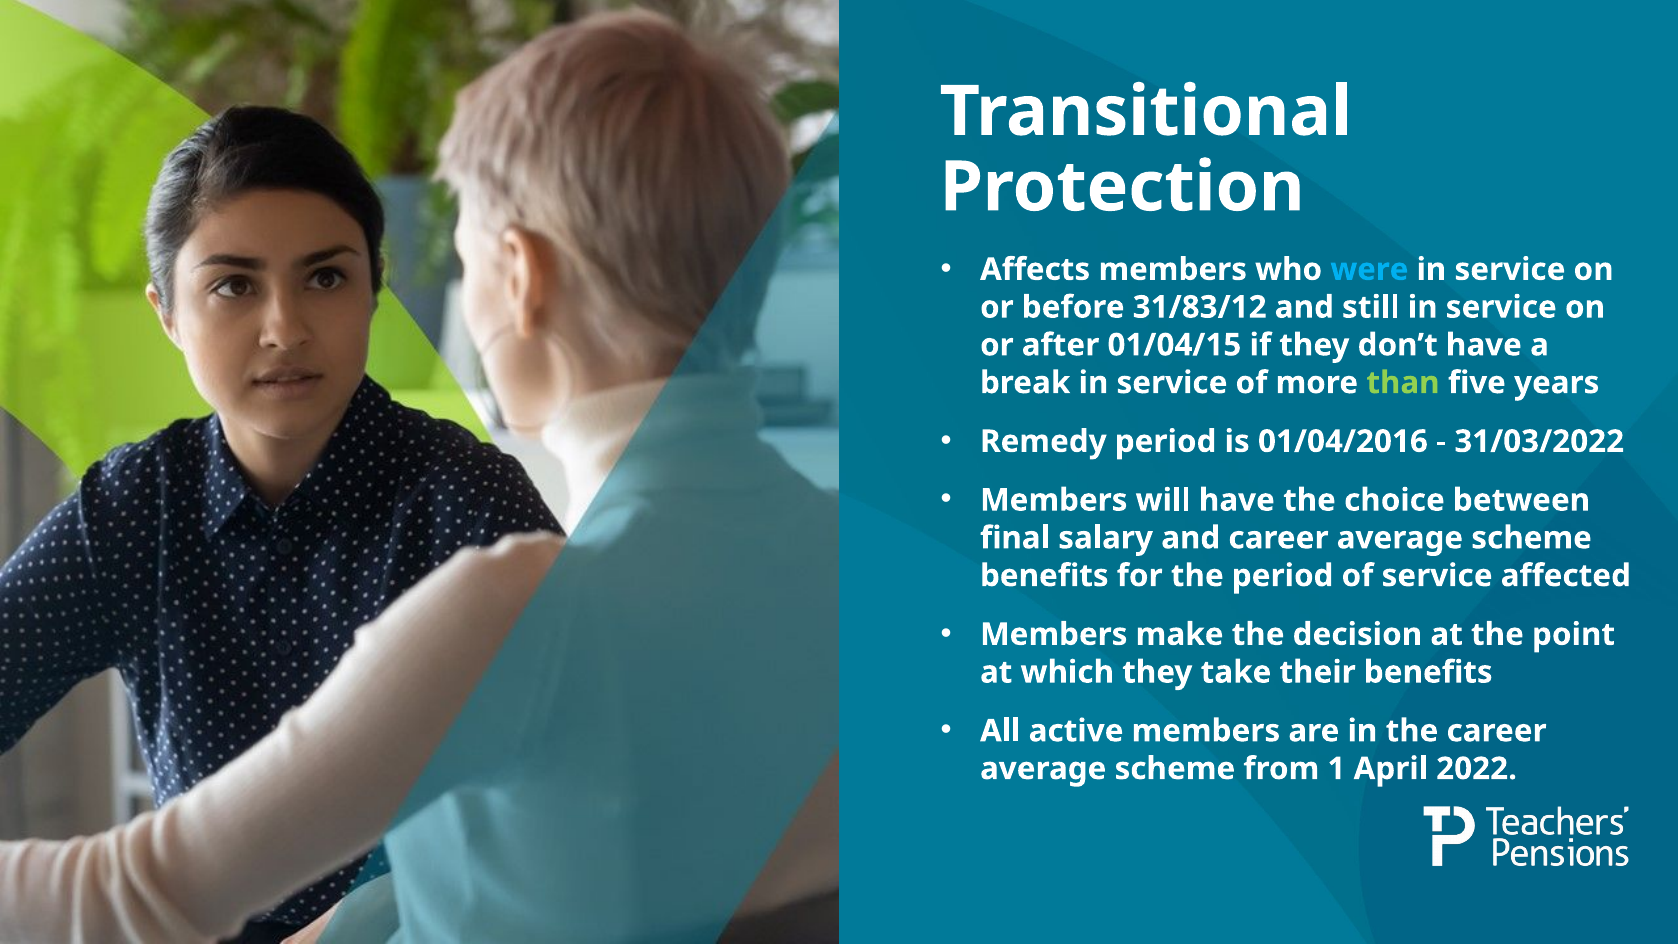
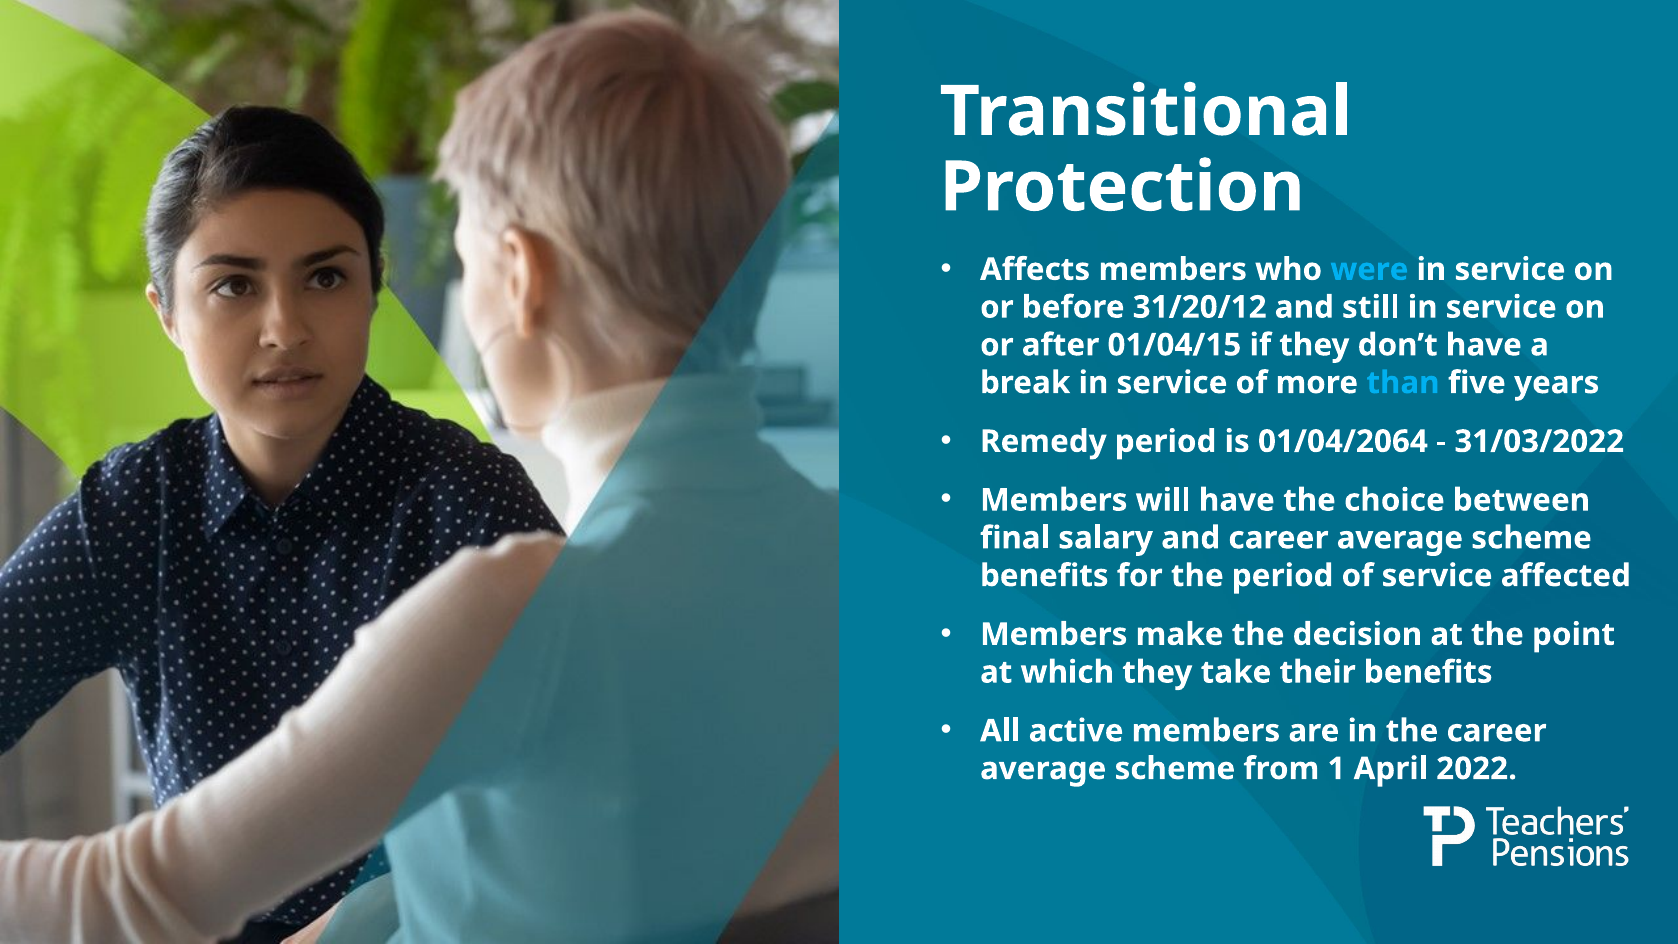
31/83/12: 31/83/12 -> 31/20/12
than colour: light green -> light blue
01/04/2016: 01/04/2016 -> 01/04/2064
